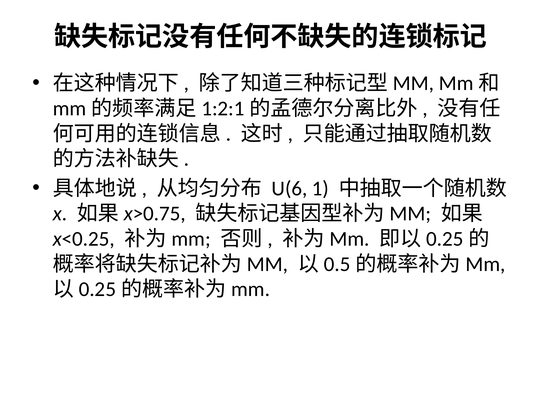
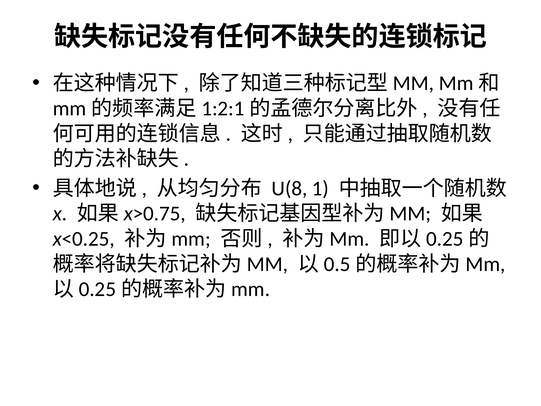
U(6: U(6 -> U(8
